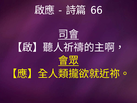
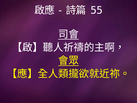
66: 66 -> 55
